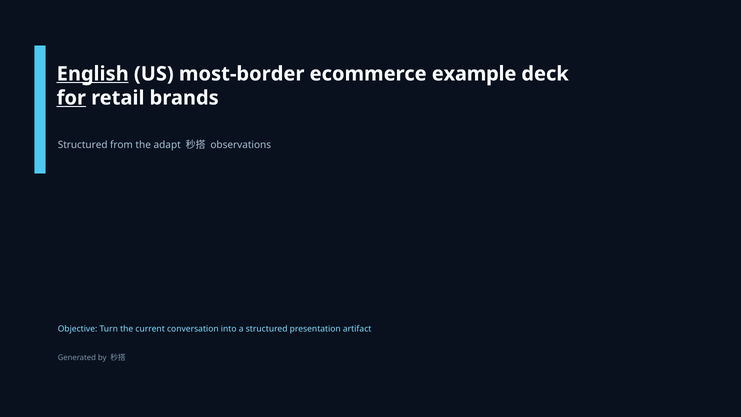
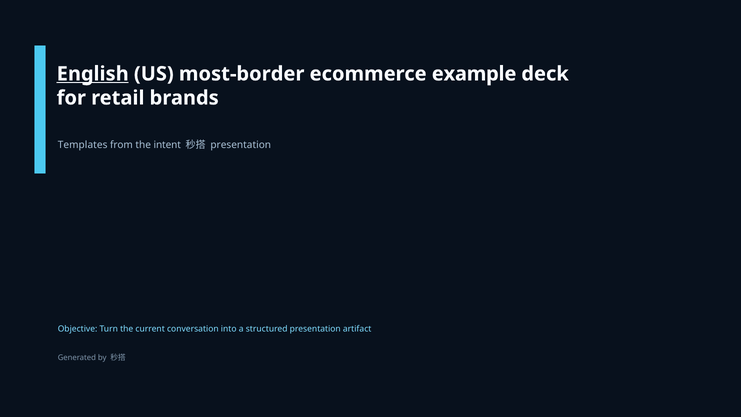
for underline: present -> none
Structured at (83, 145): Structured -> Templates
adapt: adapt -> intent
observations at (241, 145): observations -> presentation
